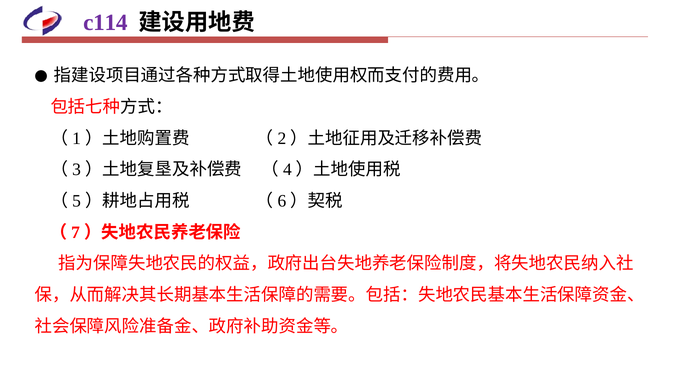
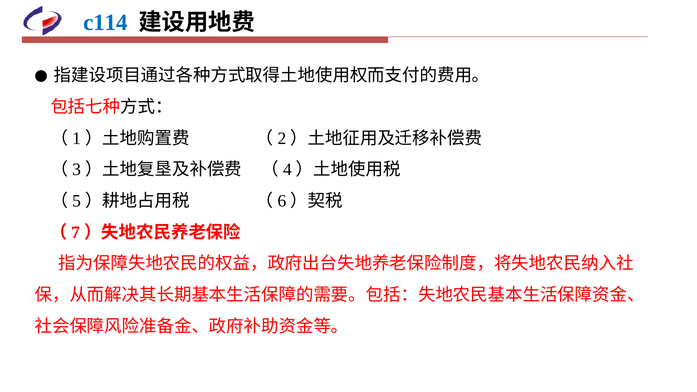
c114 colour: purple -> blue
